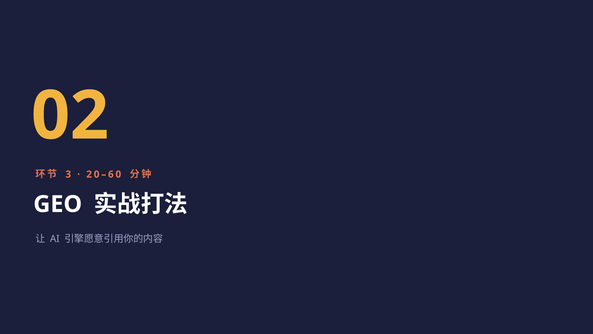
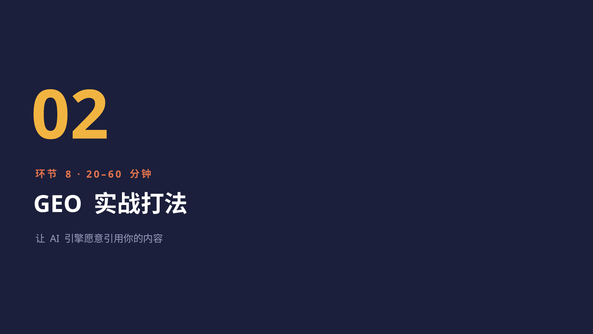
3: 3 -> 8
